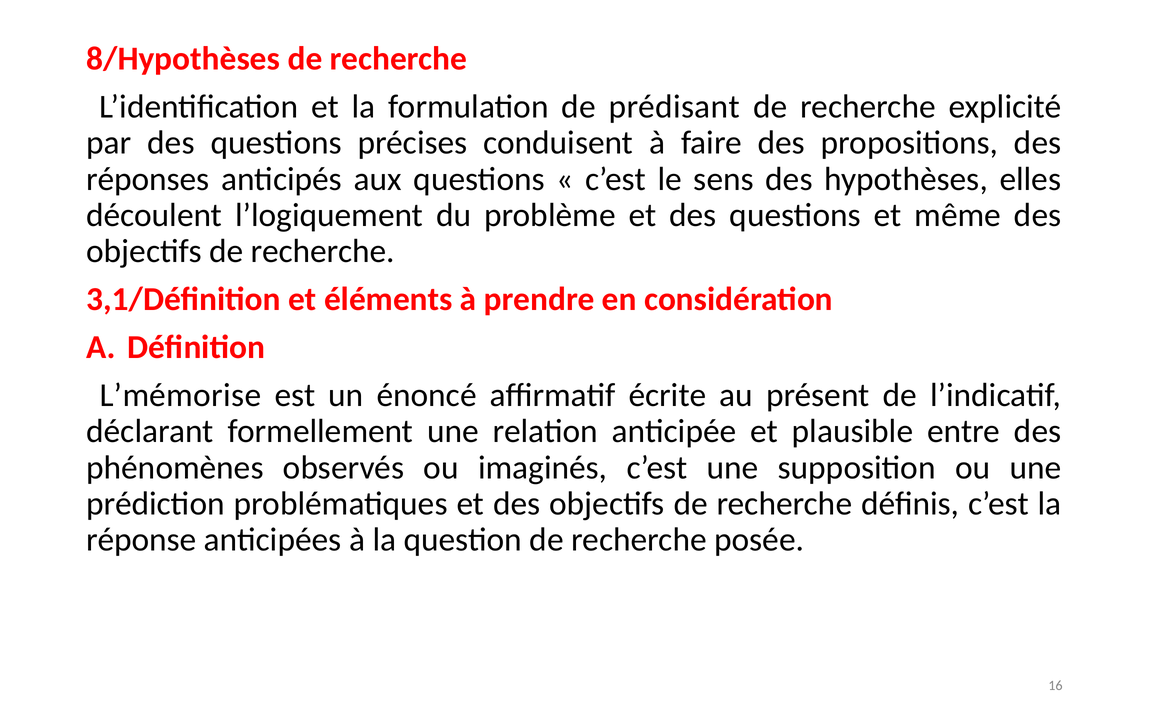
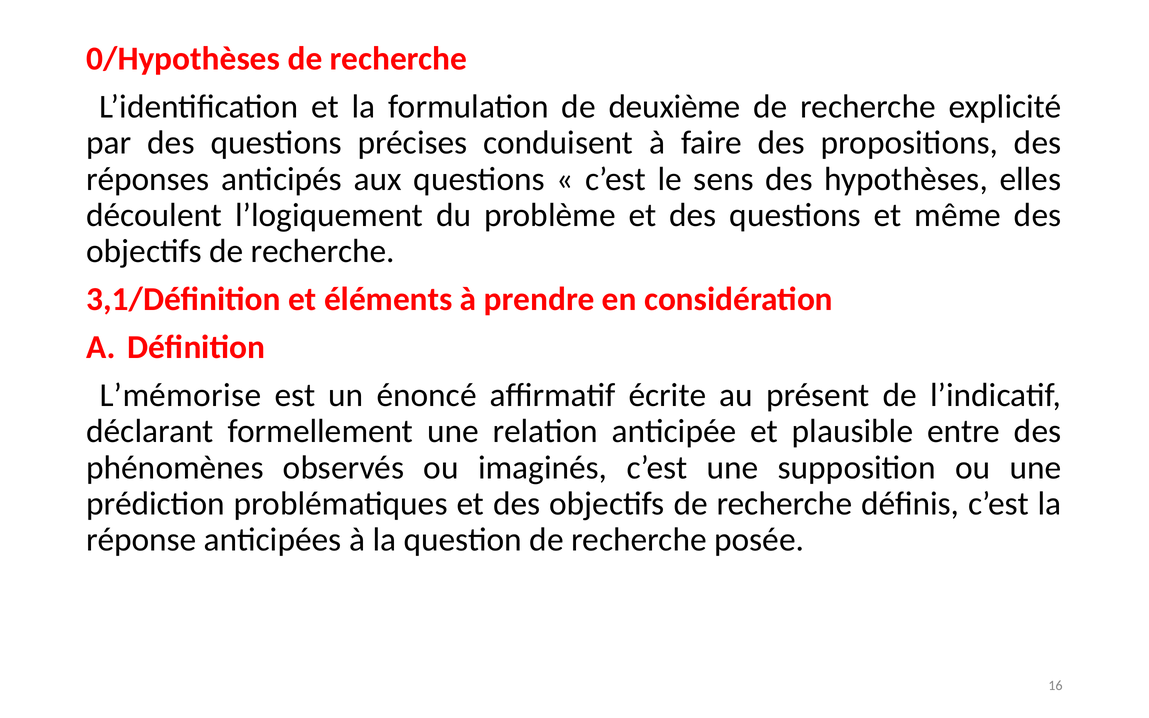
8/Hypothèses: 8/Hypothèses -> 0/Hypothèses
prédisant: prédisant -> deuxième
